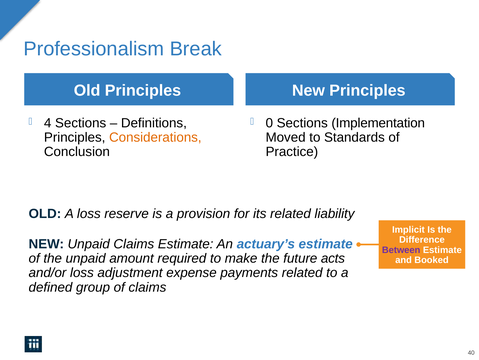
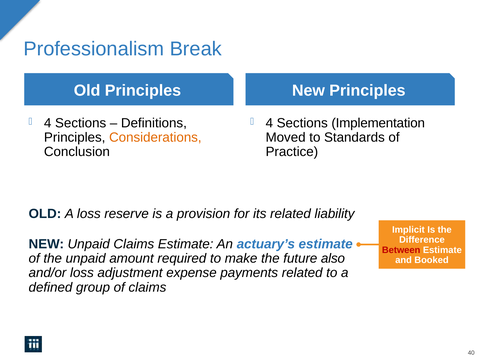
0 at (269, 123): 0 -> 4
Between colour: purple -> red
acts: acts -> also
